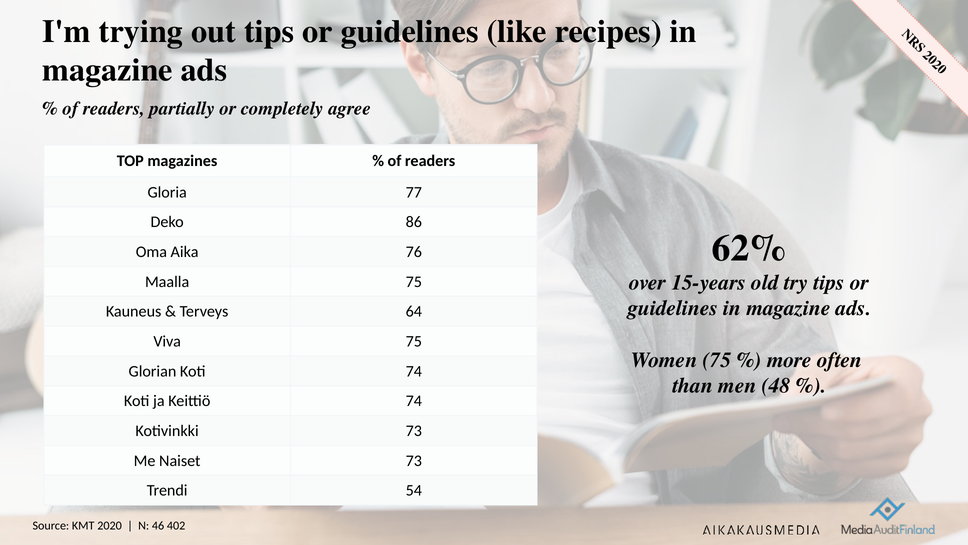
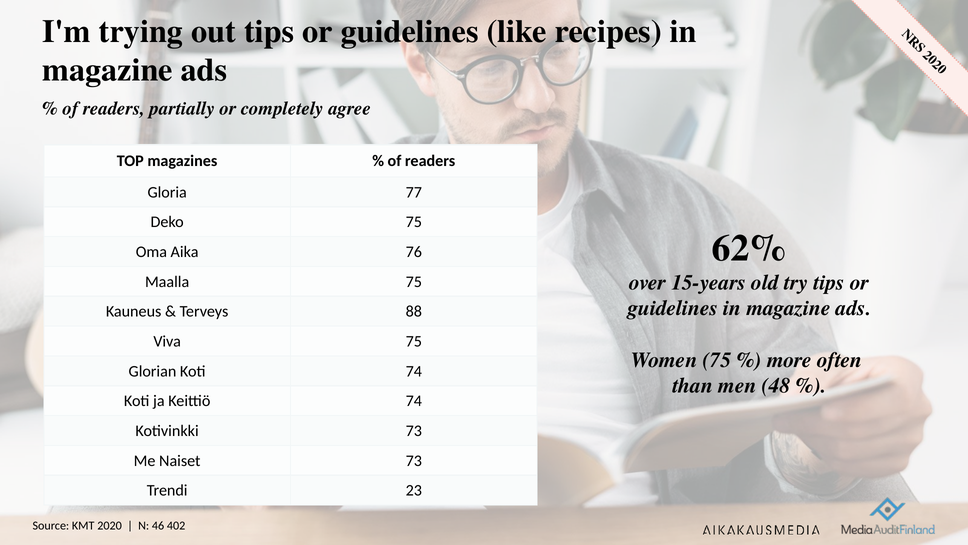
Deko 86: 86 -> 75
64: 64 -> 88
54: 54 -> 23
